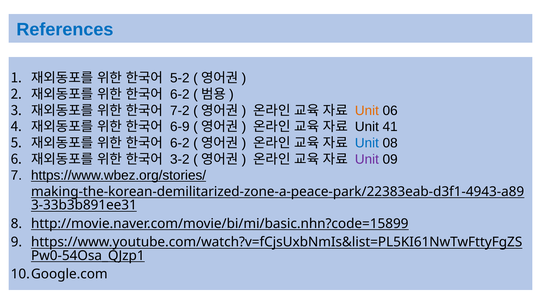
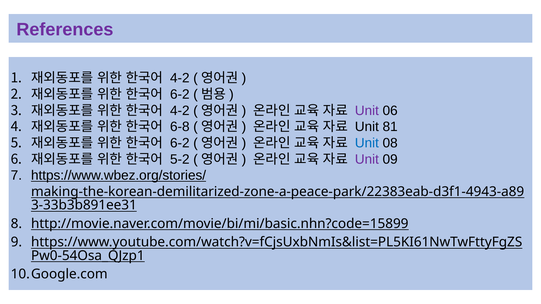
References colour: blue -> purple
5-2 at (180, 78): 5-2 -> 4-2
7-2 at (180, 111): 7-2 -> 4-2
Unit at (367, 111) colour: orange -> purple
6-9: 6-9 -> 6-8
41: 41 -> 81
3-2: 3-2 -> 5-2
